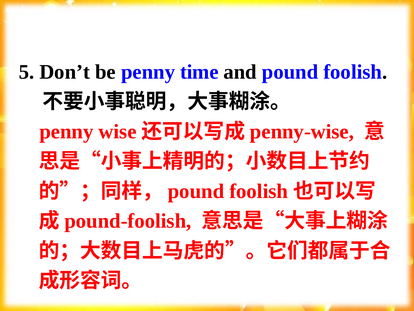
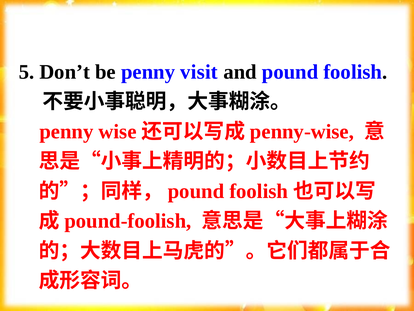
time: time -> visit
